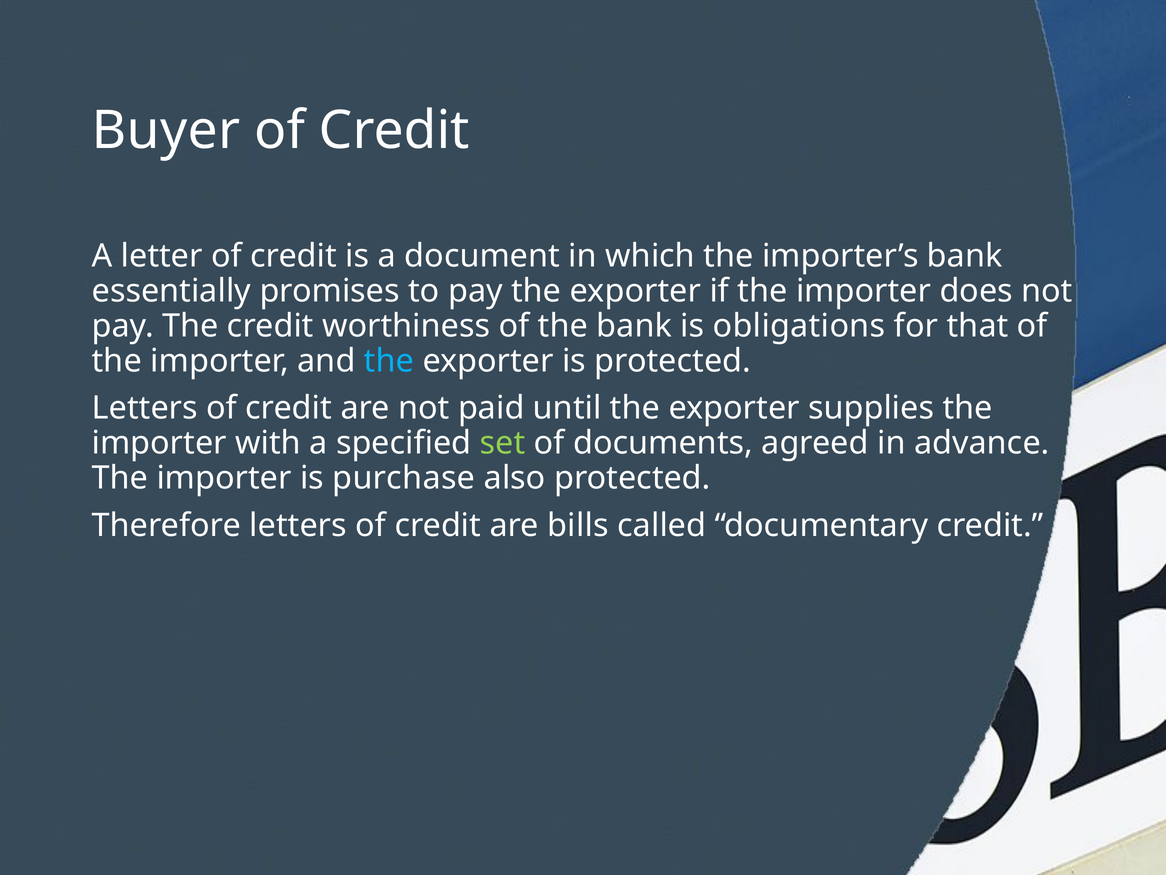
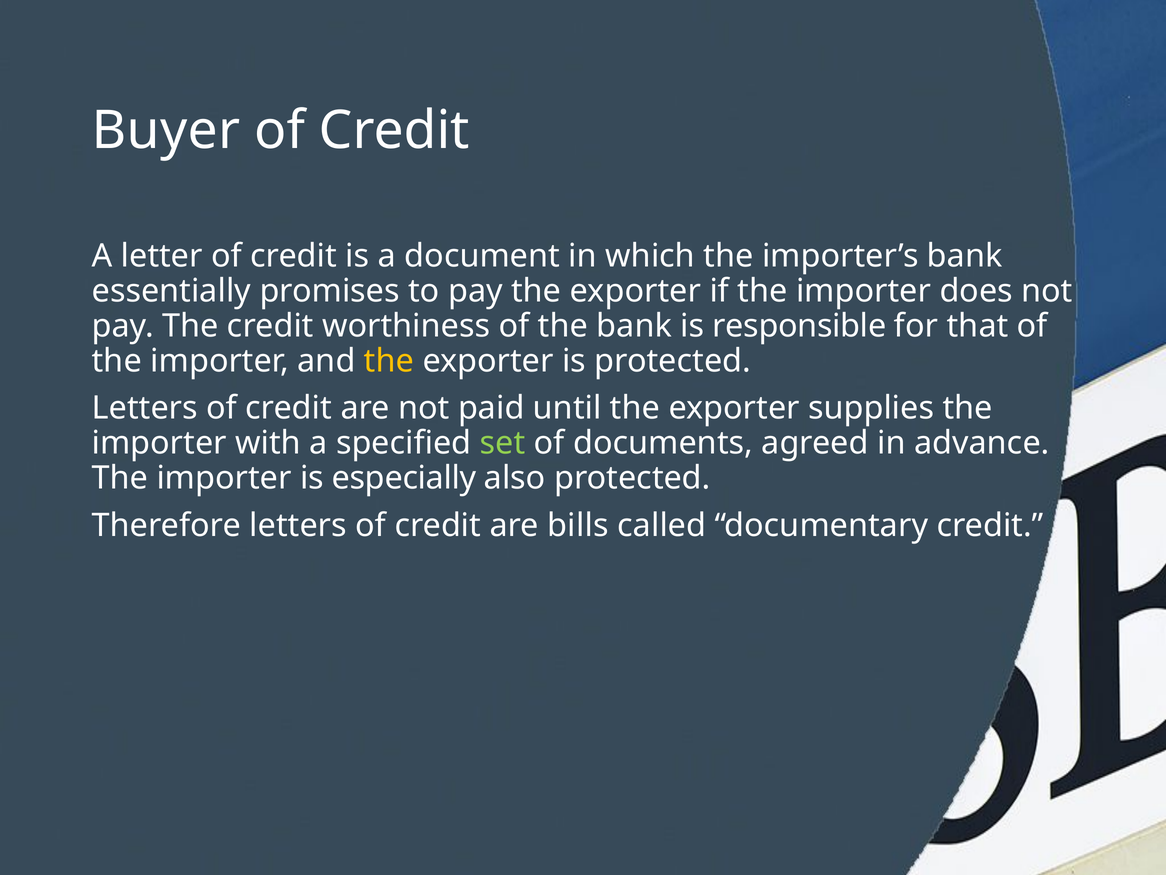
obligations: obligations -> responsible
the at (389, 361) colour: light blue -> yellow
purchase: purchase -> especially
